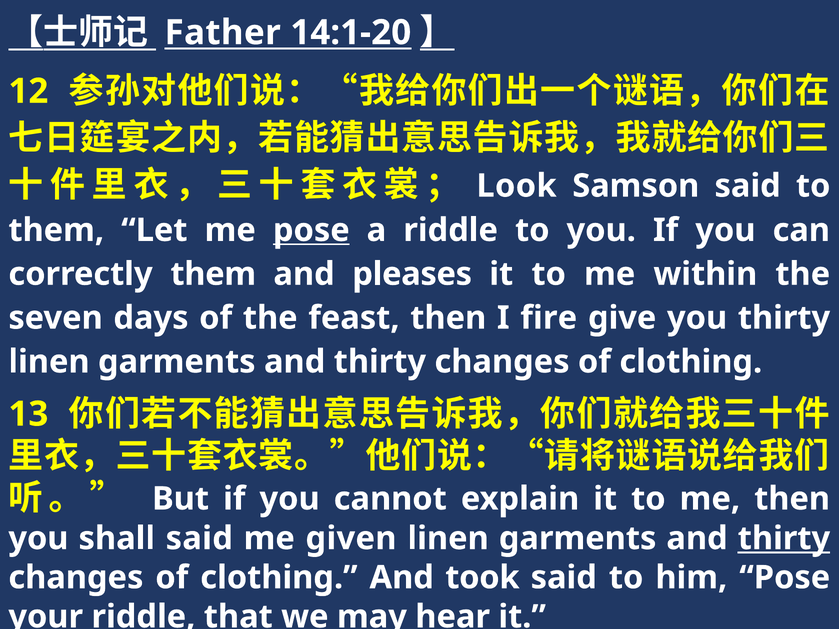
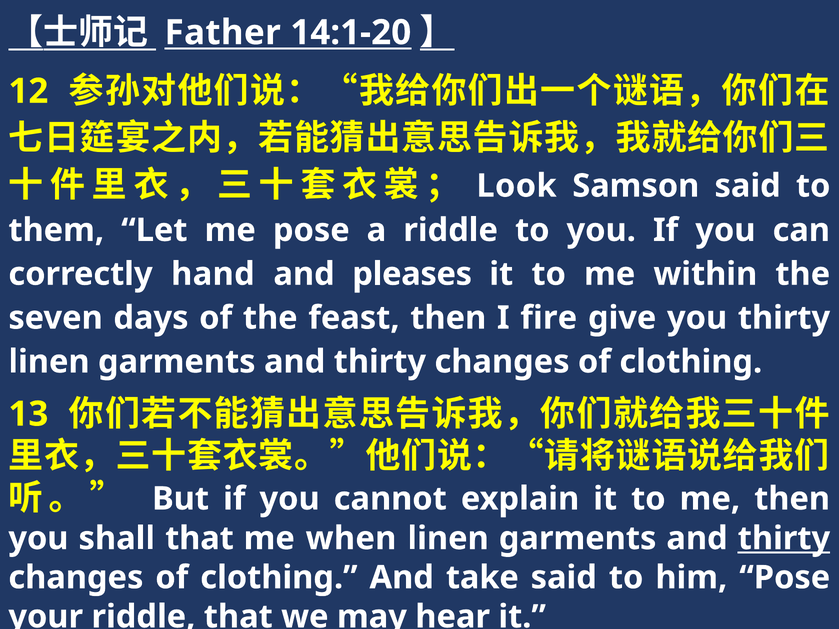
pose at (311, 230) underline: present -> none
correctly them: them -> hand
shall said: said -> that
given: given -> when
took: took -> take
